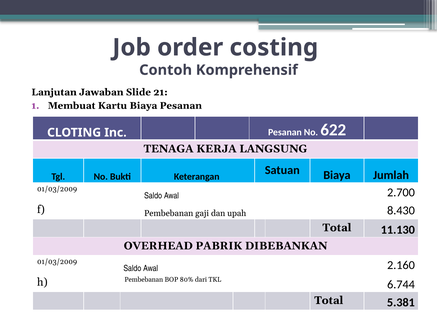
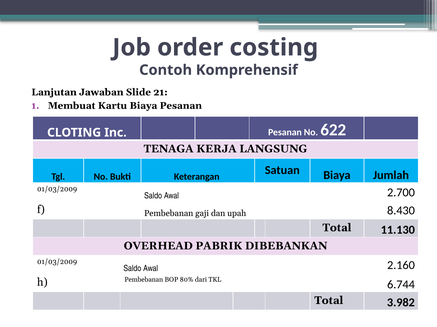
5.381: 5.381 -> 3.982
